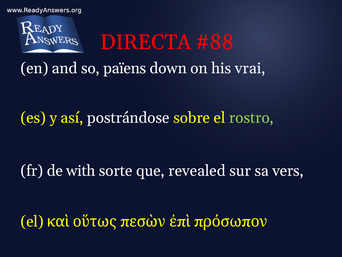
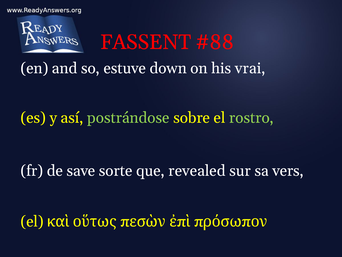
DIRECTA: DIRECTA -> FASSENT
païens: païens -> estuve
postrándose colour: white -> light green
with: with -> save
